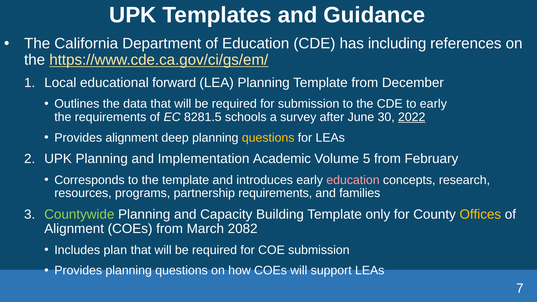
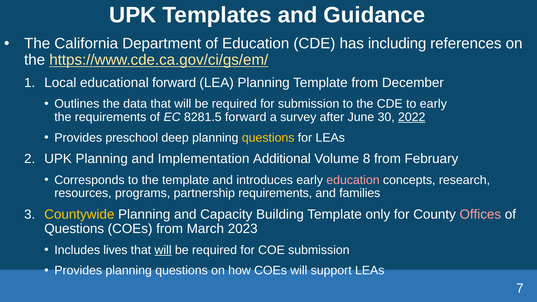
8281.5 schools: schools -> forward
Provides alignment: alignment -> preschool
Academic: Academic -> Additional
5: 5 -> 8
Countywide colour: light green -> yellow
Offices colour: yellow -> pink
Alignment at (74, 229): Alignment -> Questions
2082: 2082 -> 2023
plan: plan -> lives
will at (163, 250) underline: none -> present
